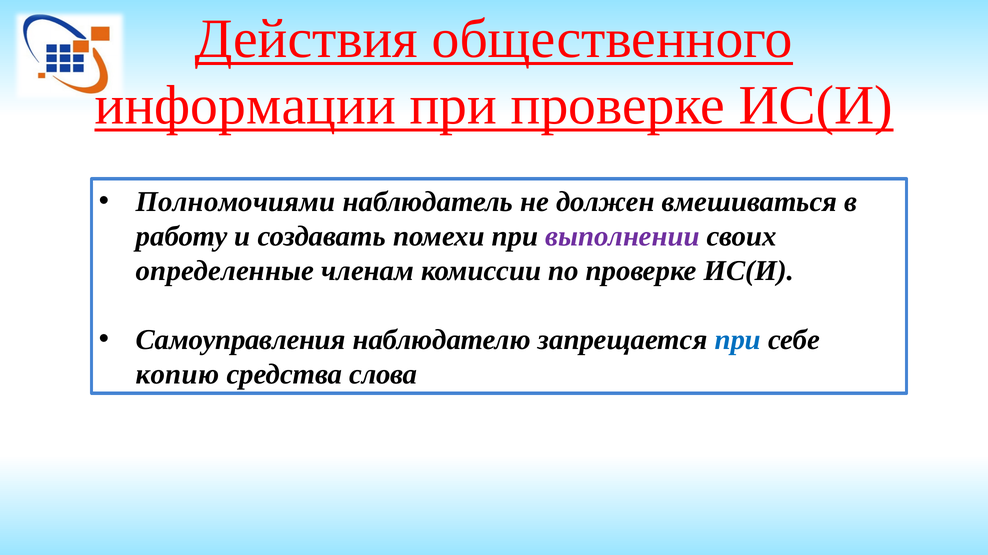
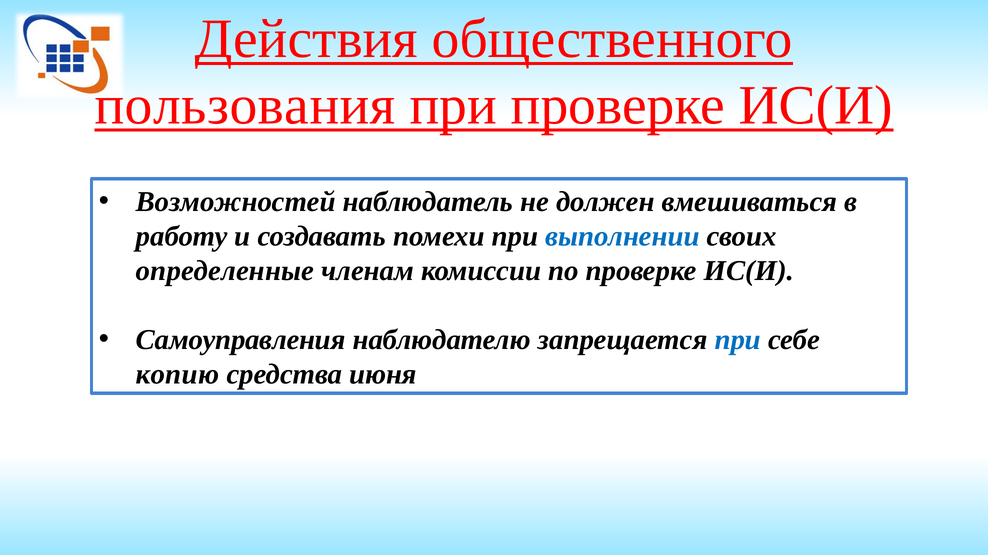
информации: информации -> пользования
Полномочиями: Полномочиями -> Возможностей
выполнении colour: purple -> blue
слова: слова -> июня
